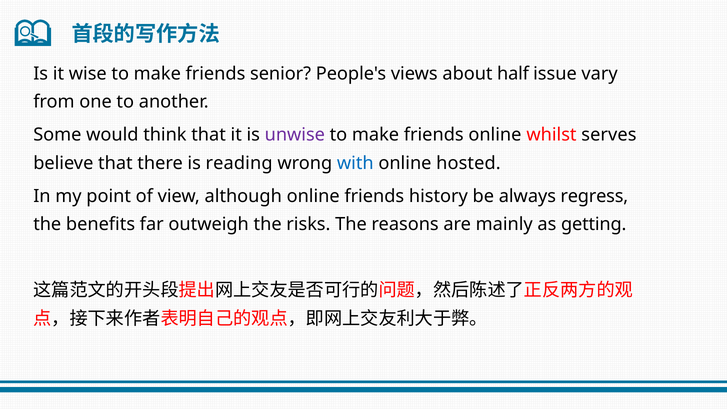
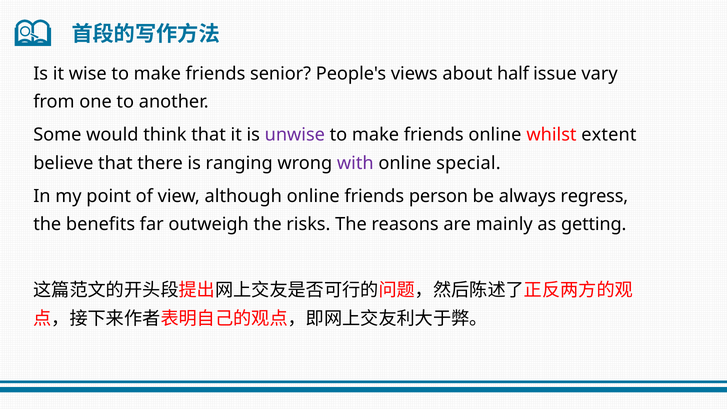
serves: serves -> extent
reading: reading -> ranging
with colour: blue -> purple
hosted: hosted -> special
history: history -> person
